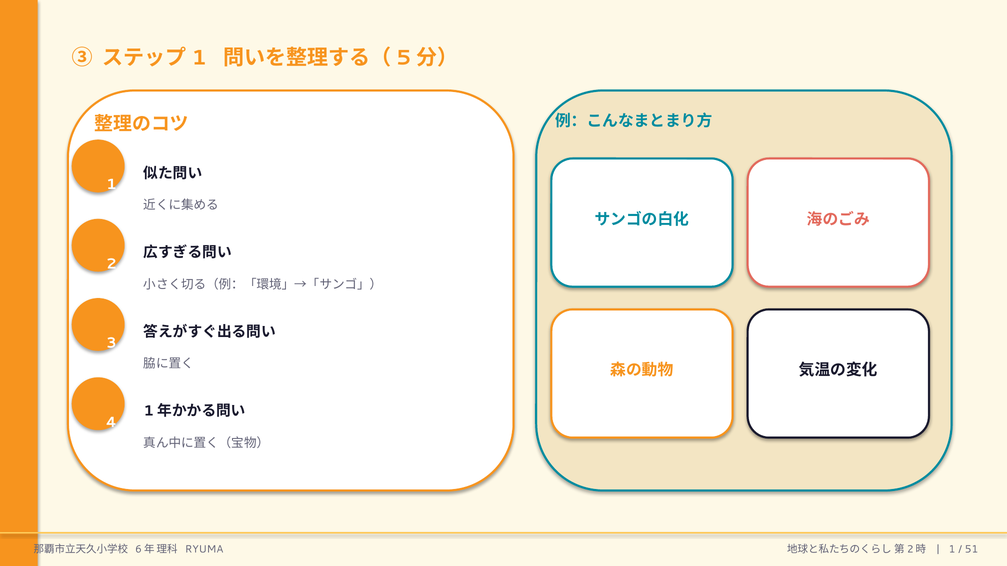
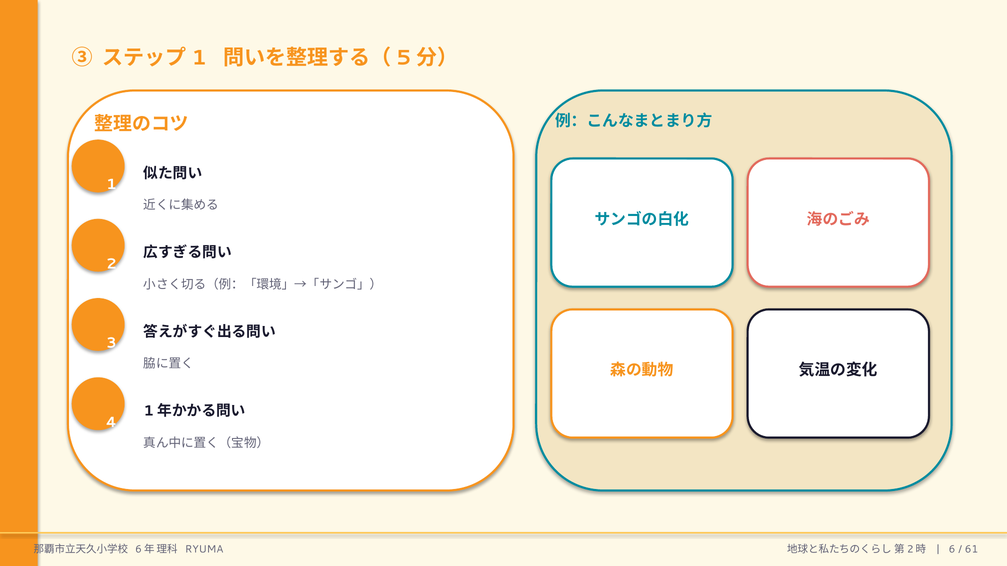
1 at (952, 550): 1 -> 6
51: 51 -> 61
